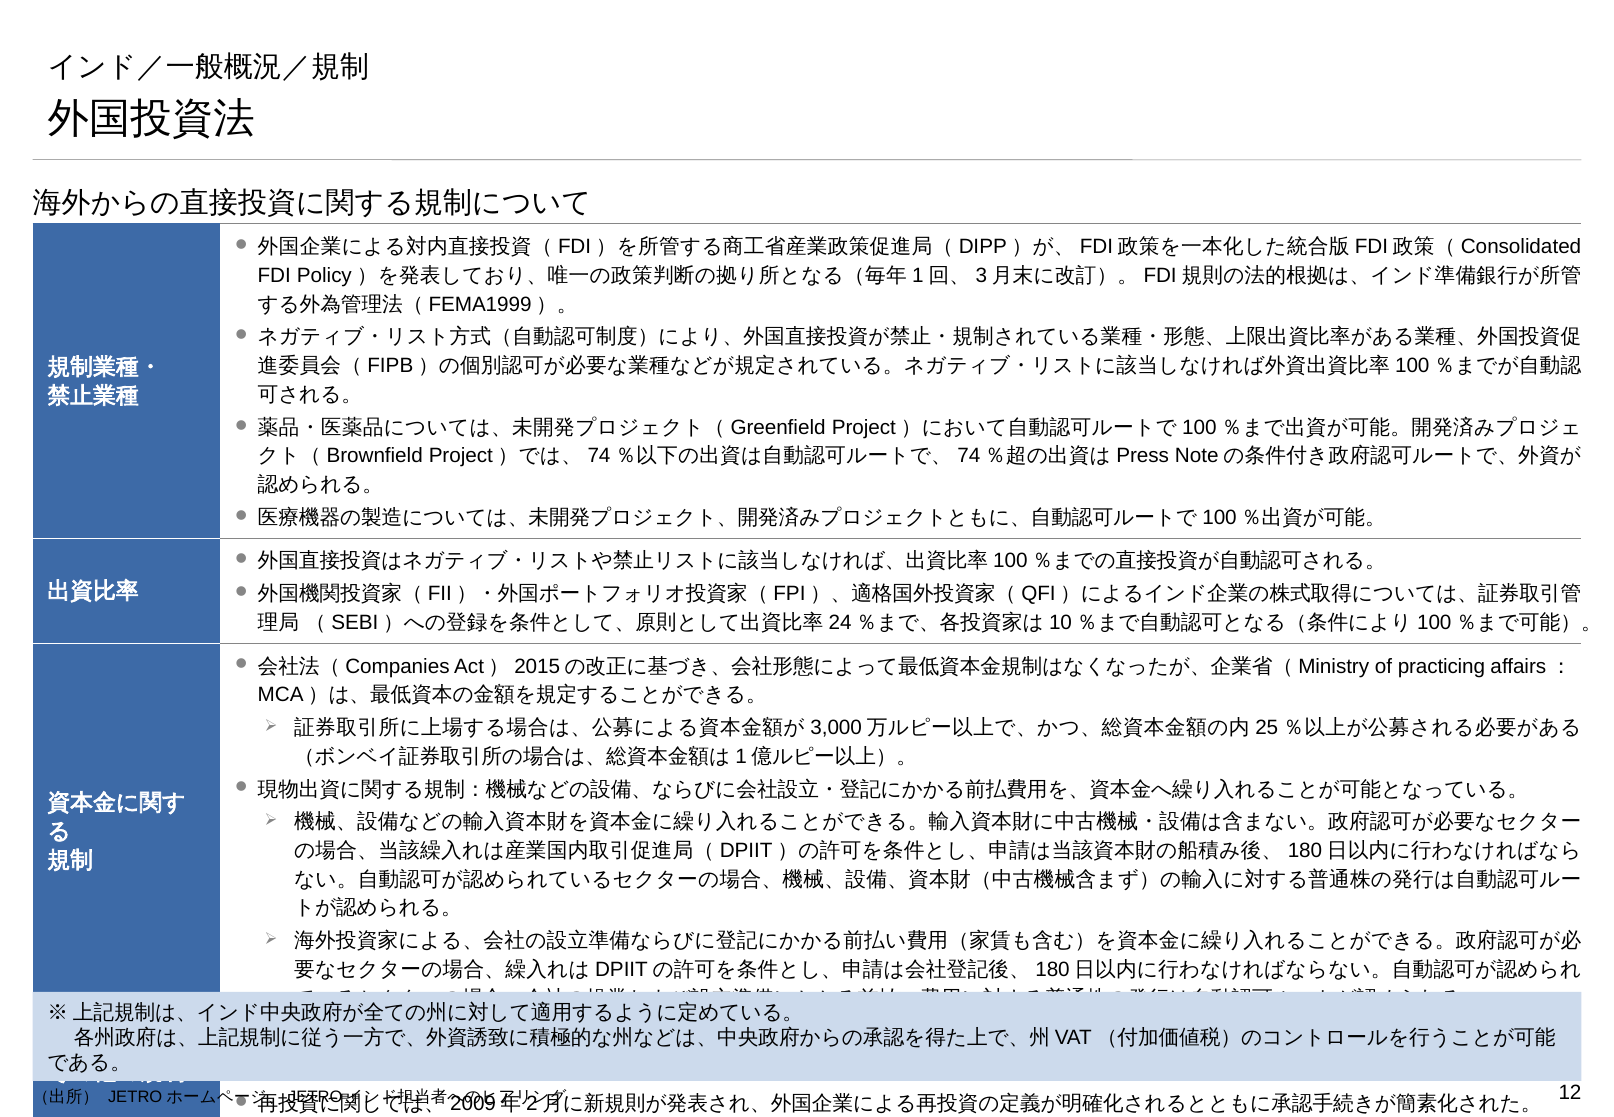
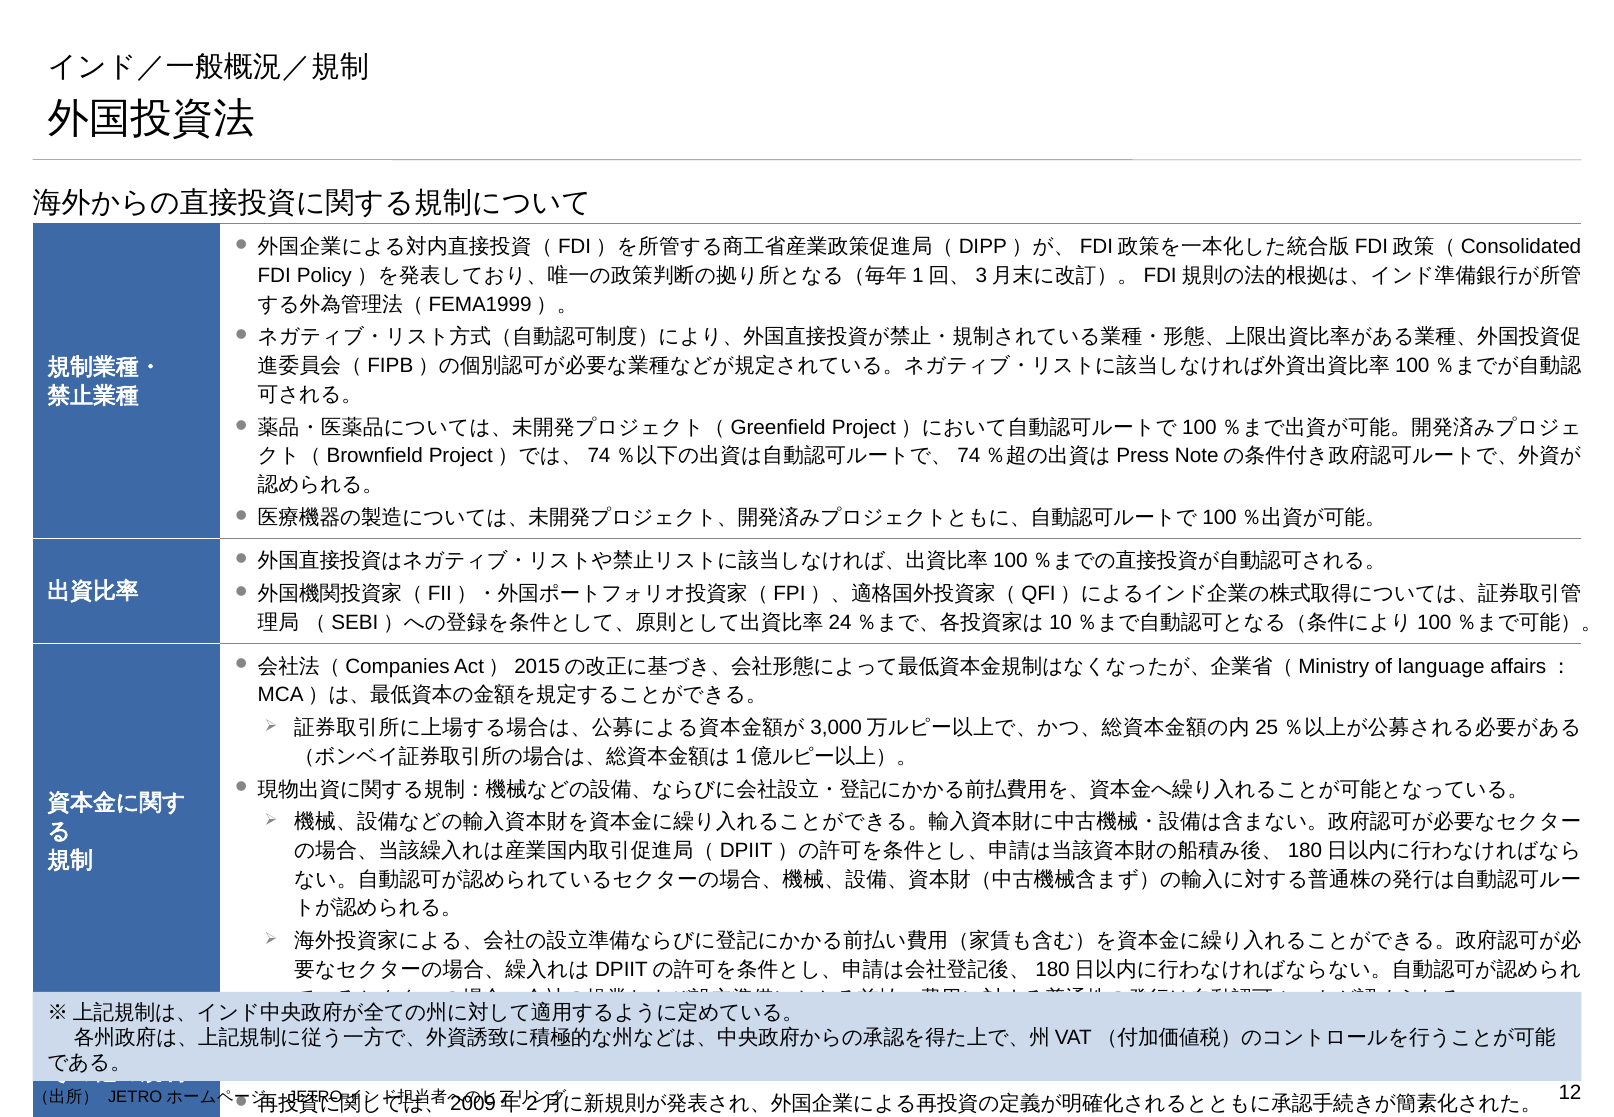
practicing: practicing -> language
